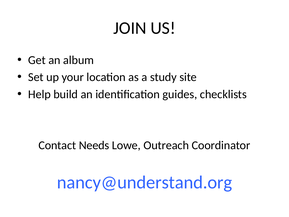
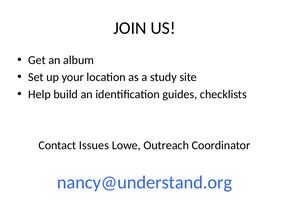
Needs: Needs -> Issues
